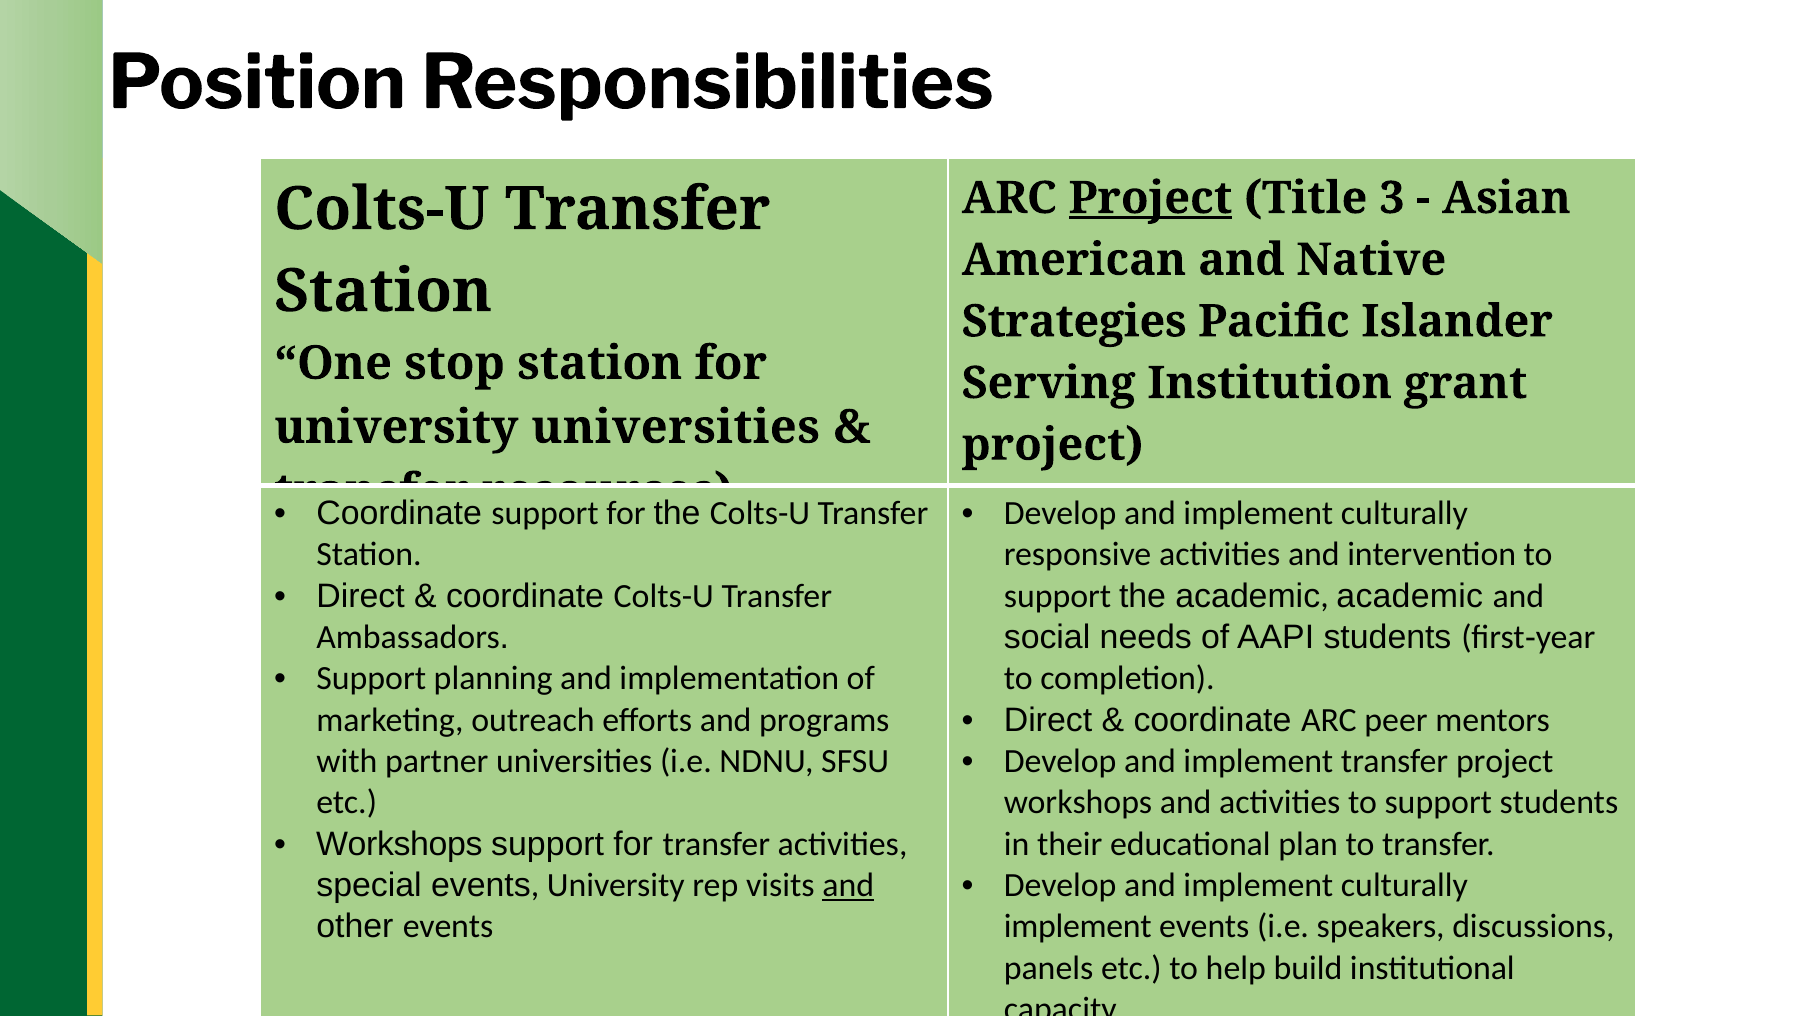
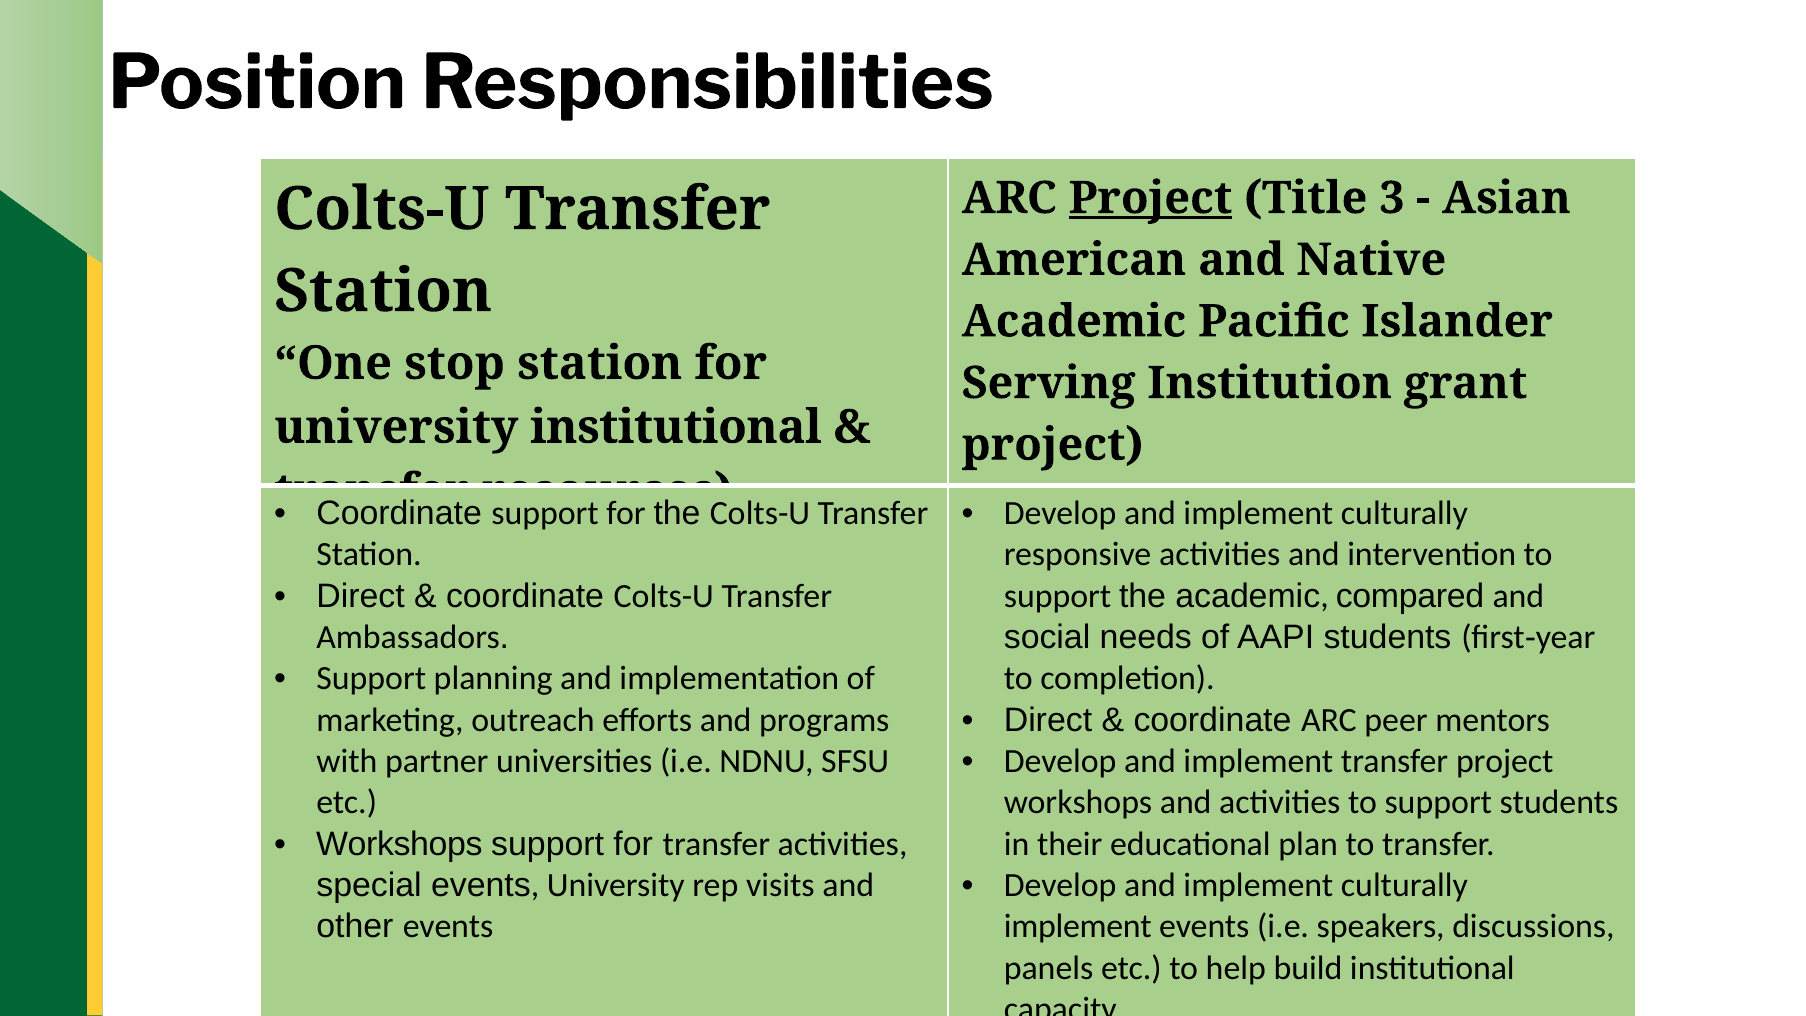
Strategies at (1074, 321): Strategies -> Academic
university universities: universities -> institutional
academic academic: academic -> compared
and at (848, 885) underline: present -> none
